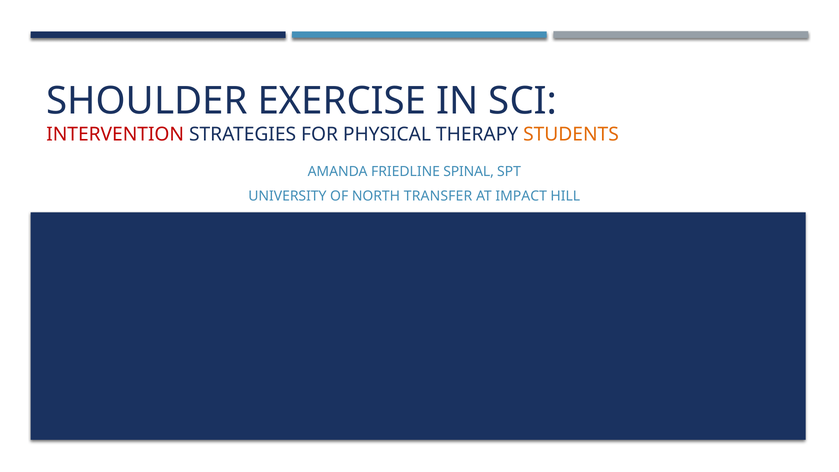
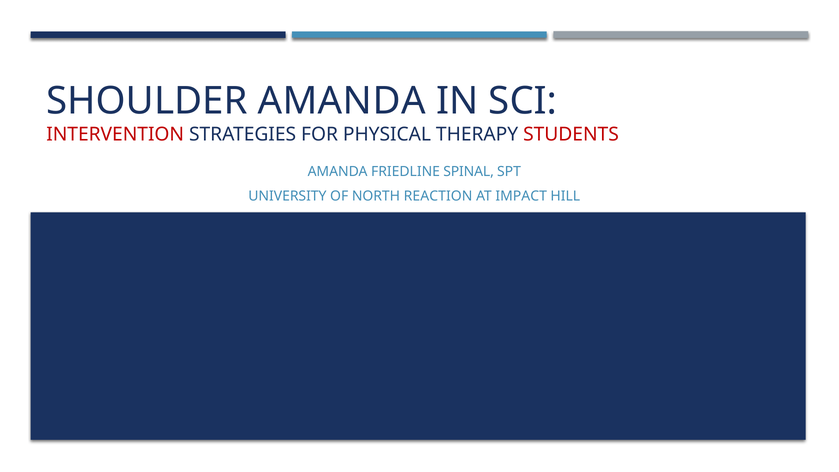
SHOULDER EXERCISE: EXERCISE -> AMANDA
STUDENTS colour: orange -> red
TRANSFER: TRANSFER -> REACTION
